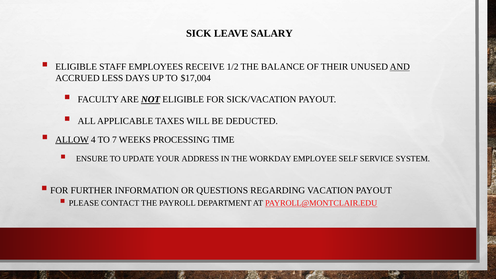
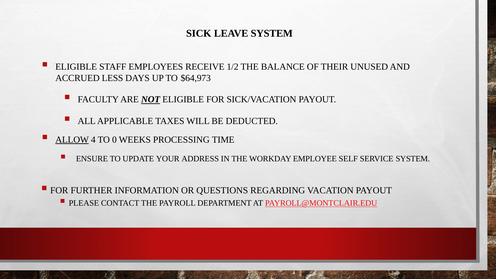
LEAVE SALARY: SALARY -> SYSTEM
AND underline: present -> none
$17,004: $17,004 -> $64,973
7: 7 -> 0
